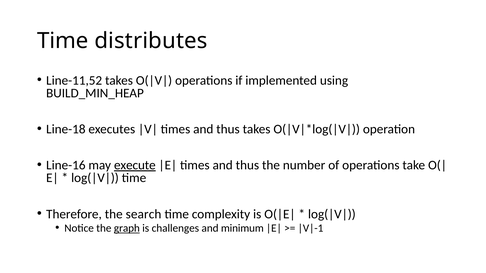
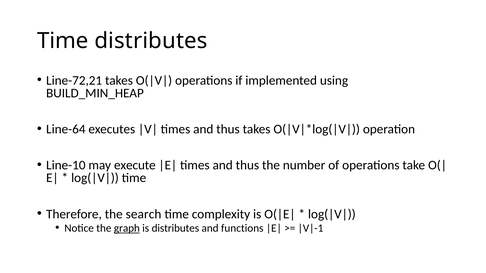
Line-11,52: Line-11,52 -> Line-72,21
Line-18: Line-18 -> Line-64
Line-16: Line-16 -> Line-10
execute underline: present -> none
is challenges: challenges -> distributes
minimum: minimum -> functions
